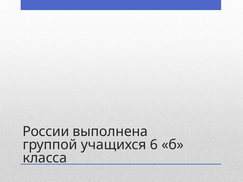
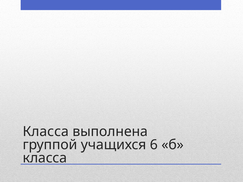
России at (46, 132): России -> Класса
